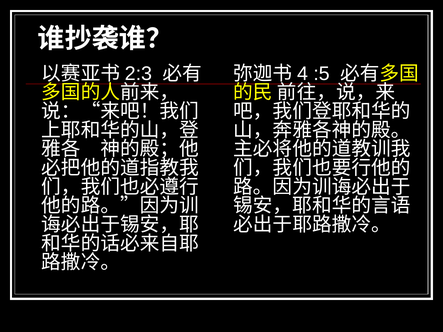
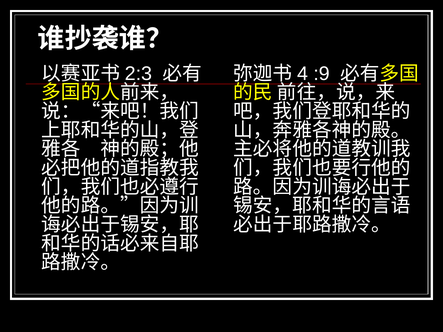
:5: :5 -> :9
